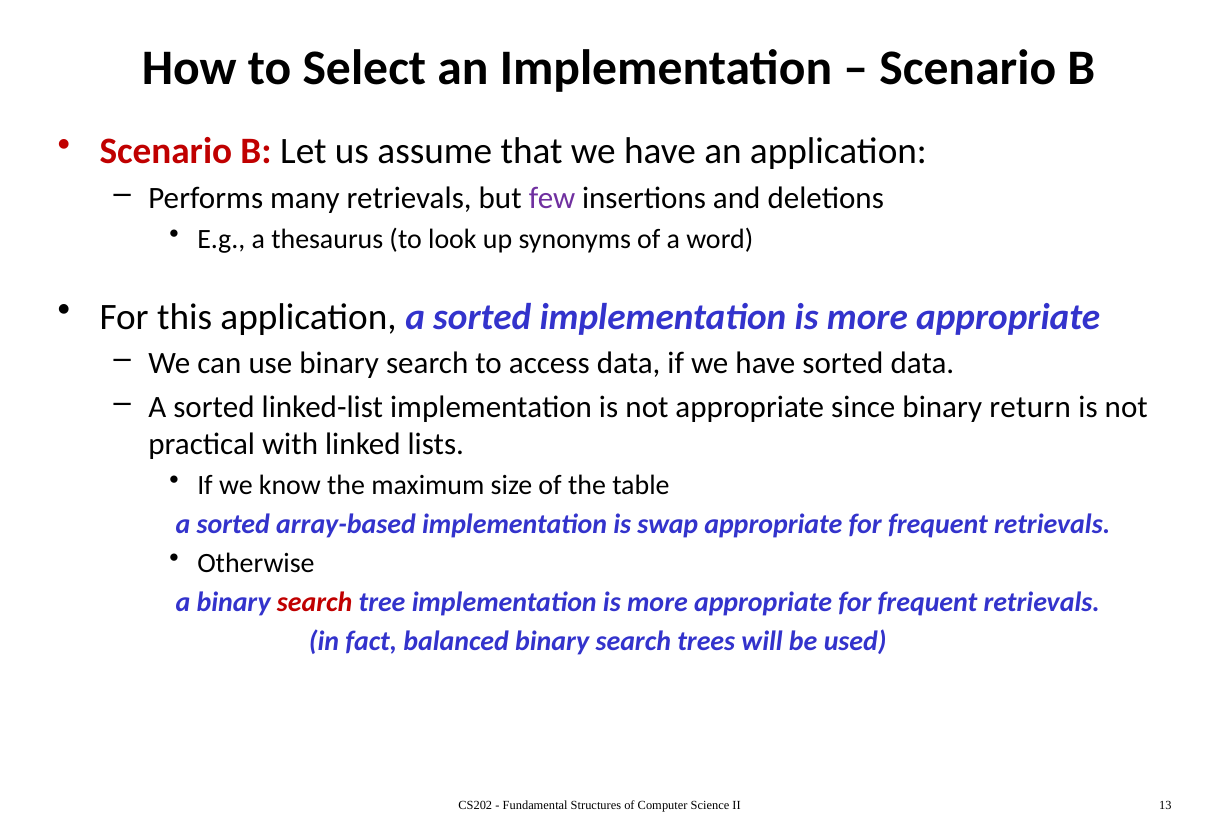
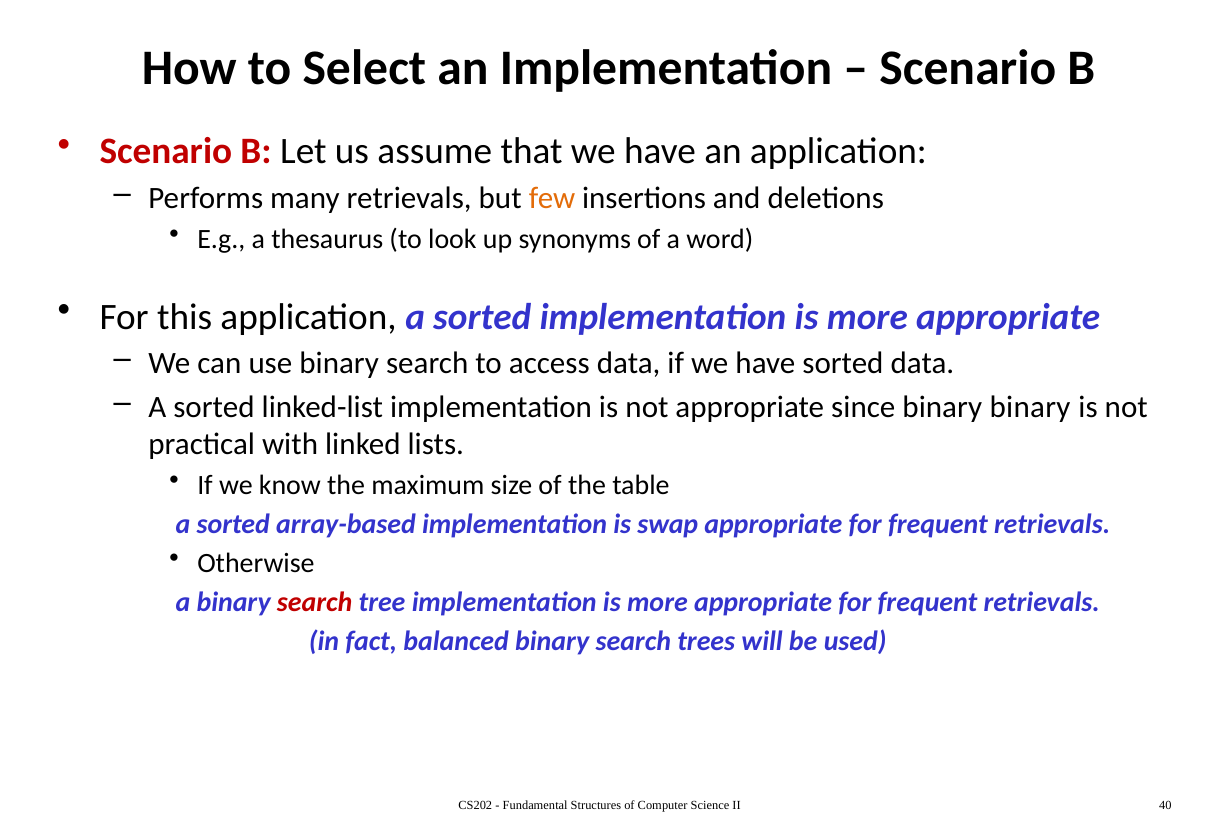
few colour: purple -> orange
binary return: return -> binary
13: 13 -> 40
